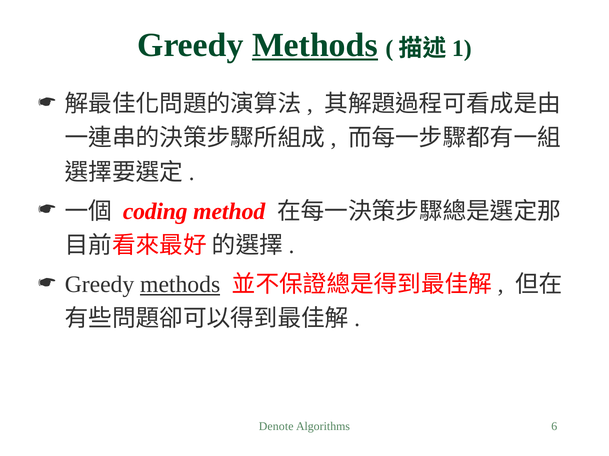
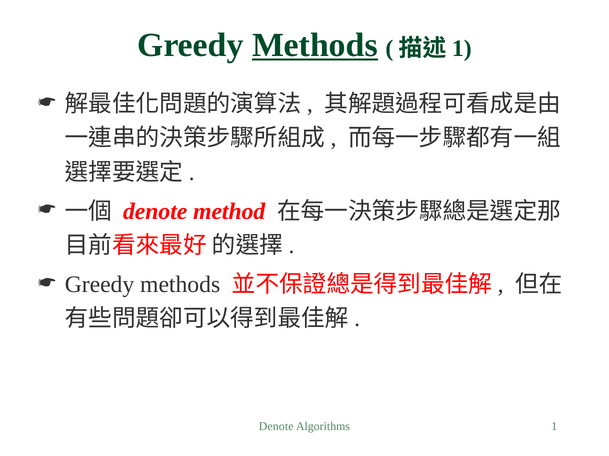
coding at (155, 212): coding -> denote
methods at (180, 285) underline: present -> none
Algorithms 6: 6 -> 1
